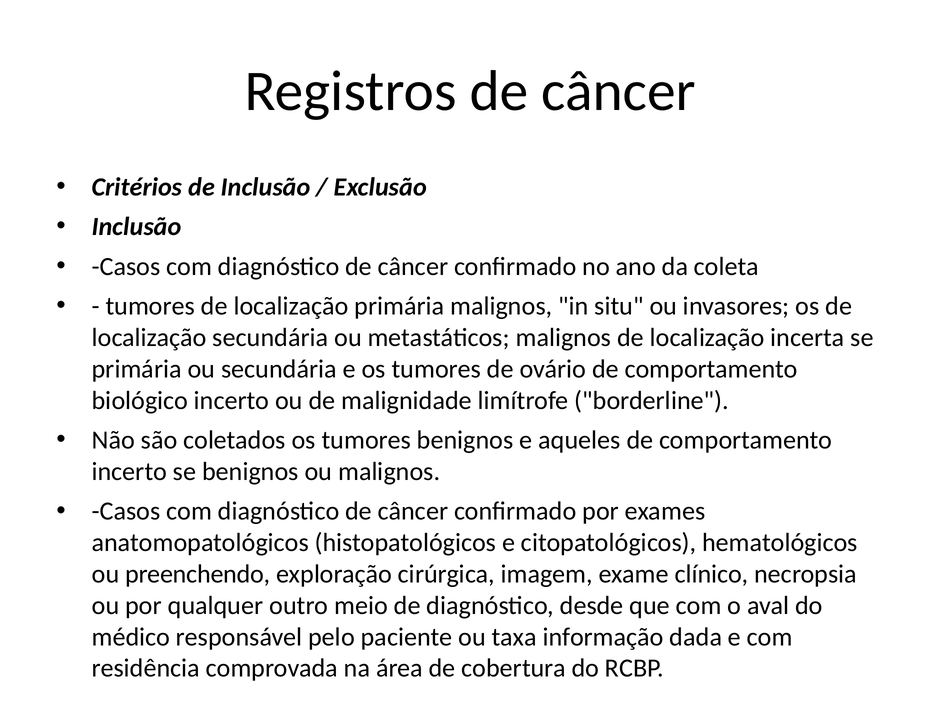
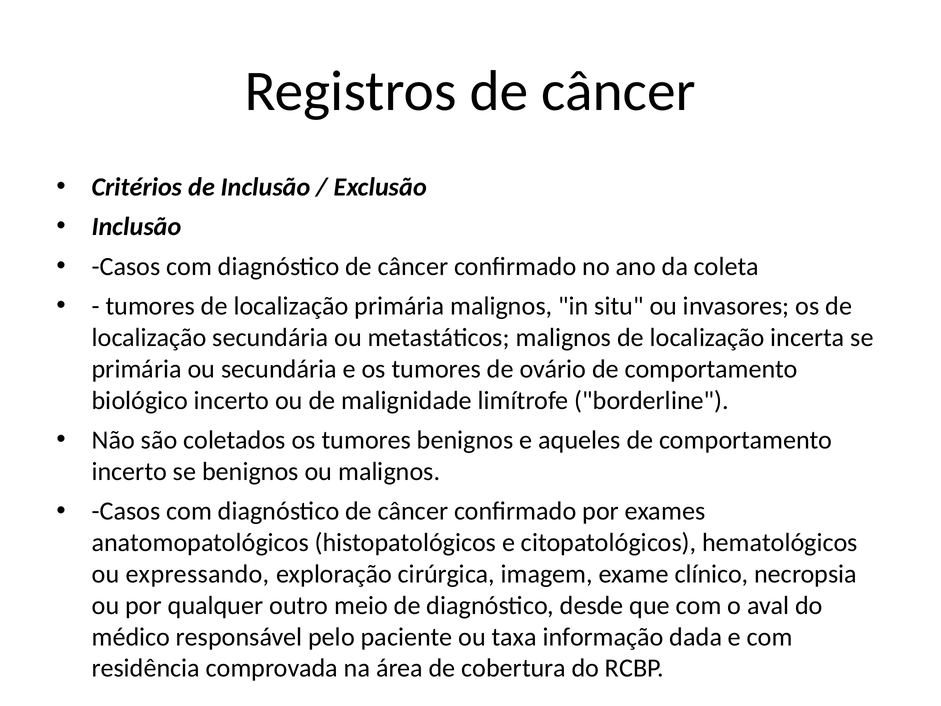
preenchendo: preenchendo -> expressando
